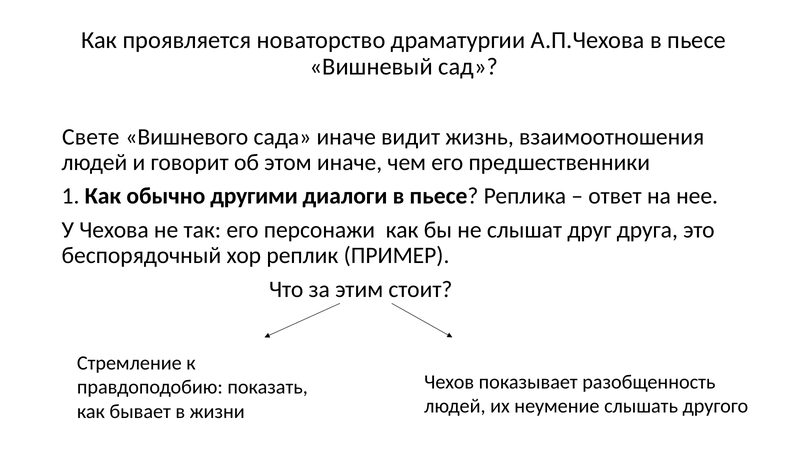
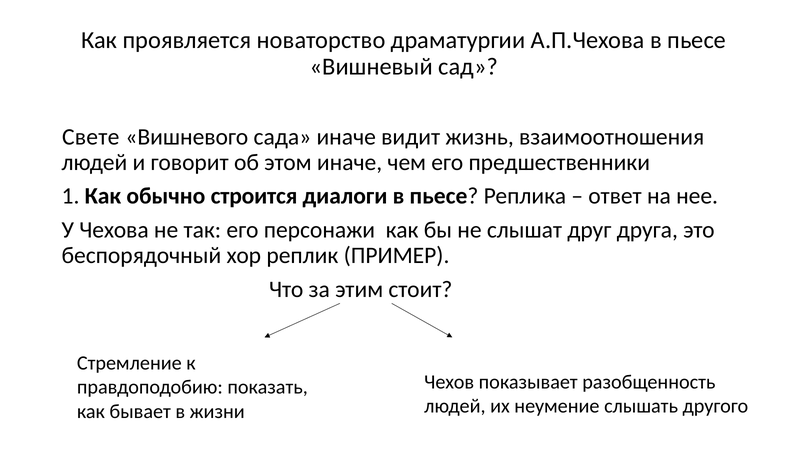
другими: другими -> строится
